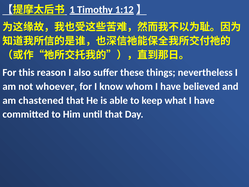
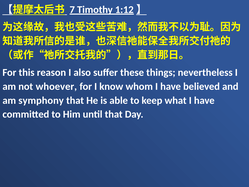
1: 1 -> 7
chastened: chastened -> symphony
